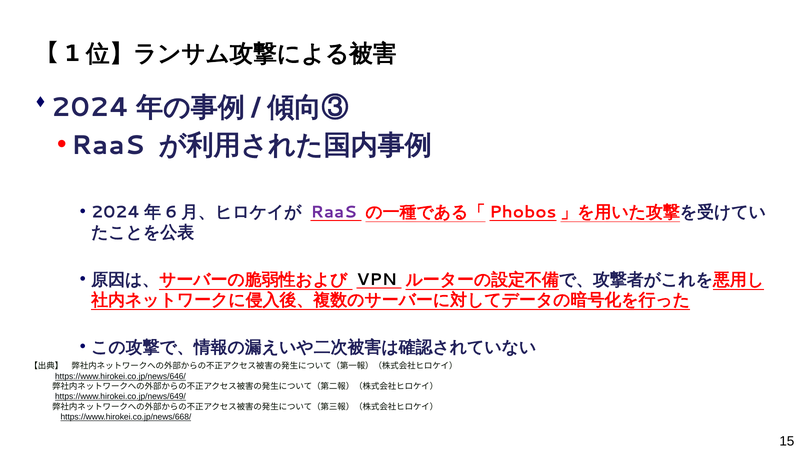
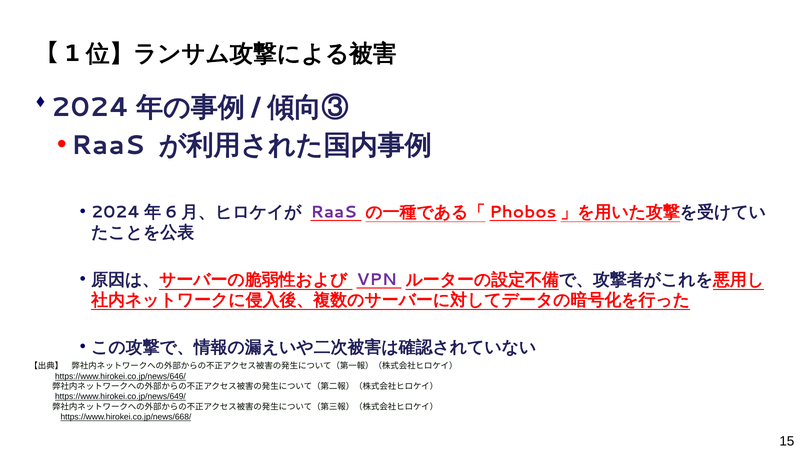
VPN colour: black -> purple
